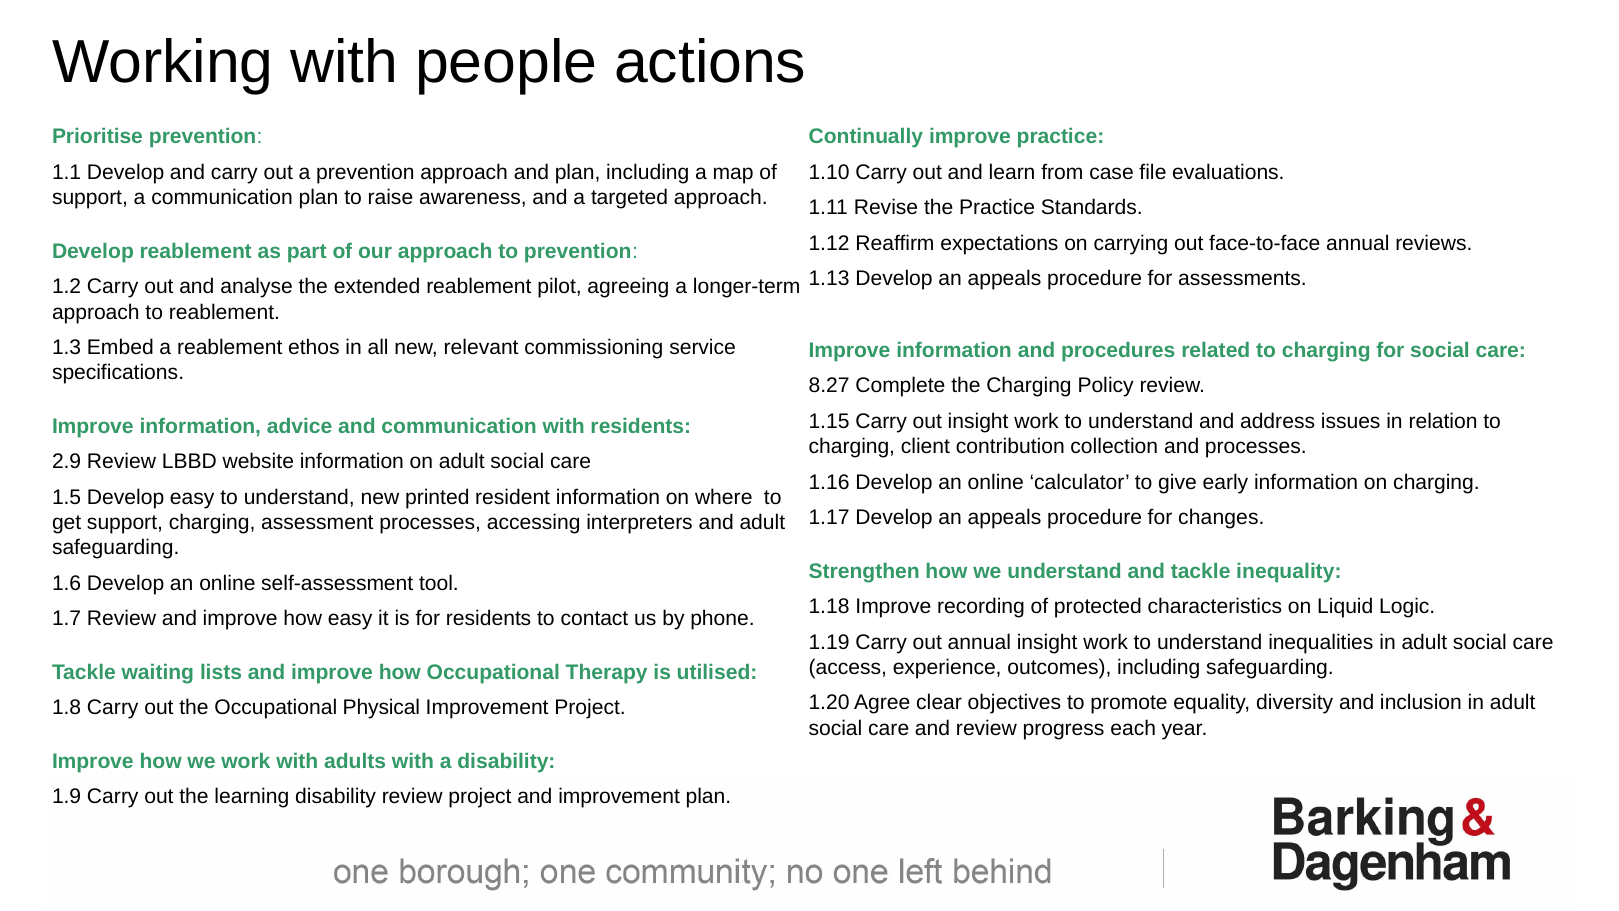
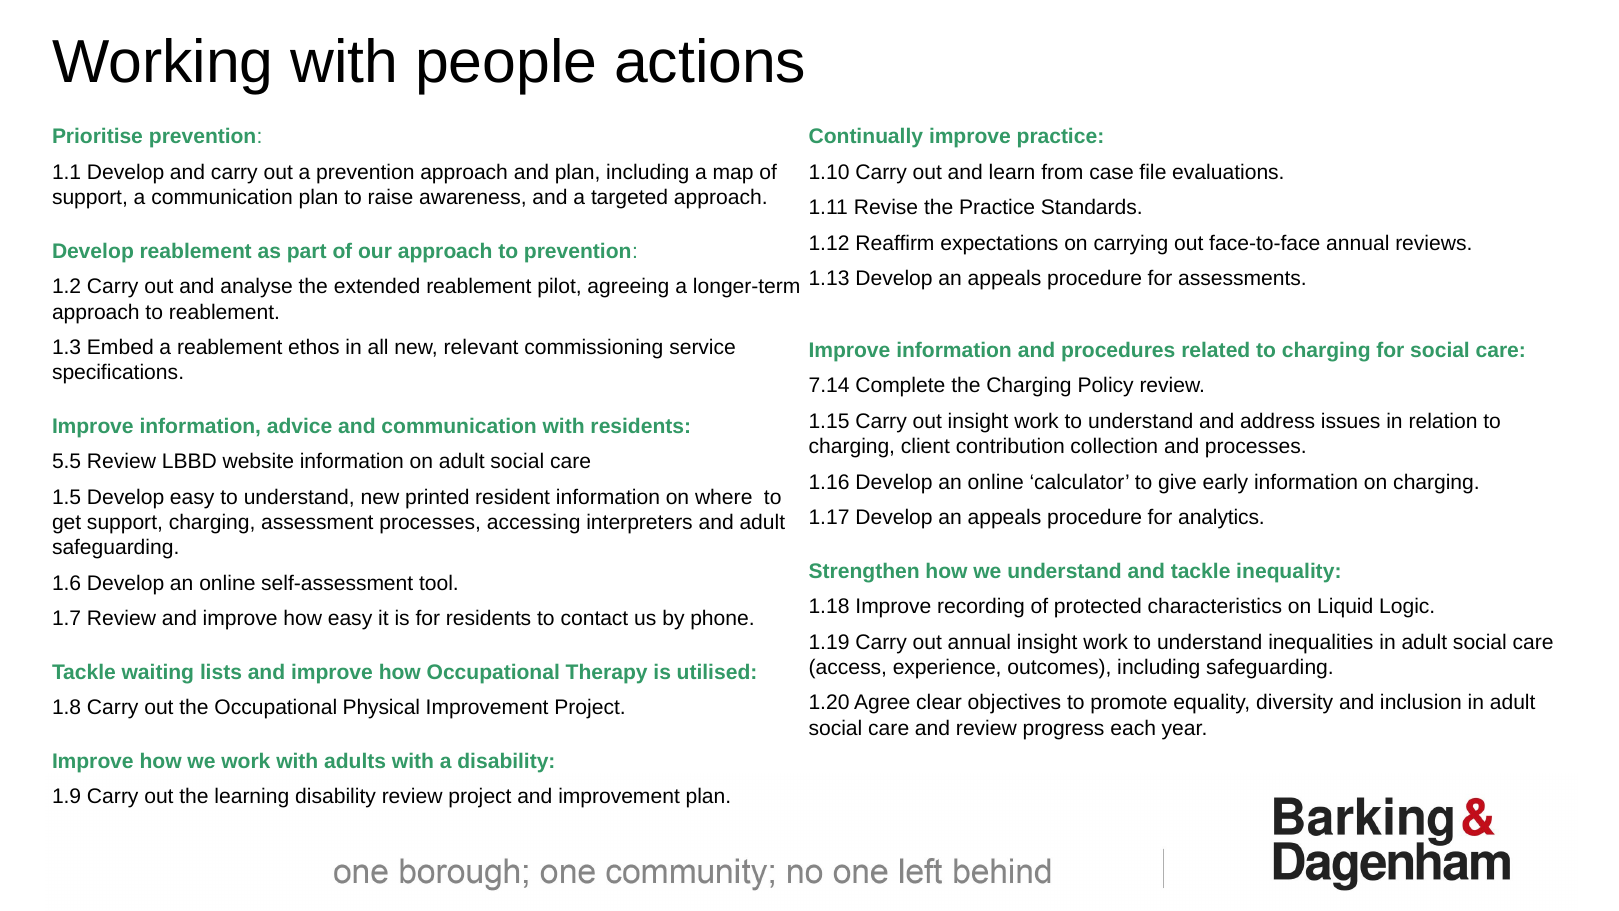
8.27: 8.27 -> 7.14
2.9: 2.9 -> 5.5
changes: changes -> analytics
